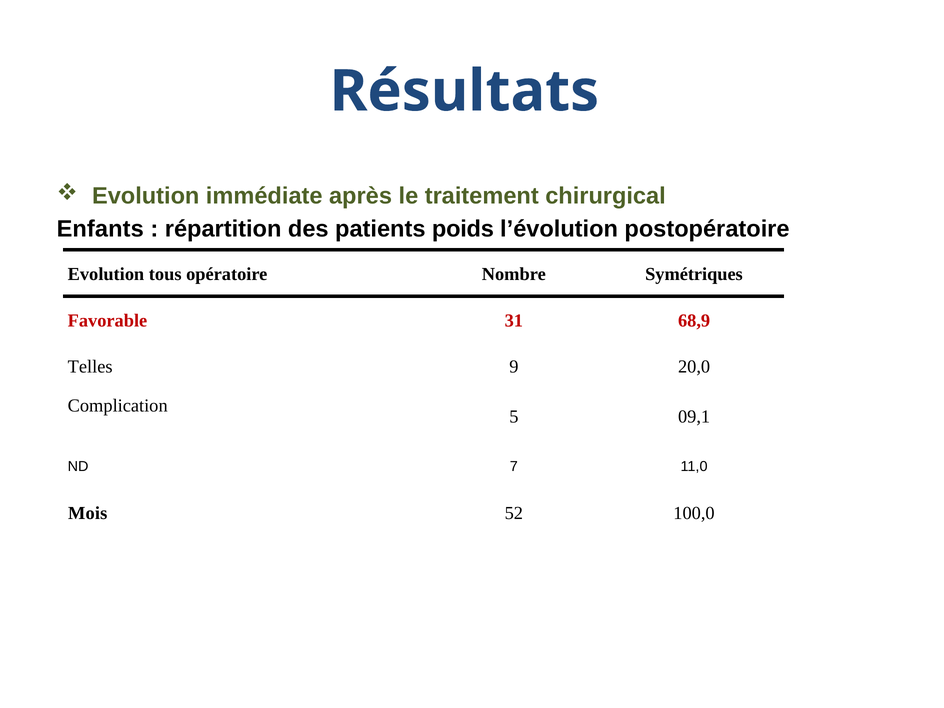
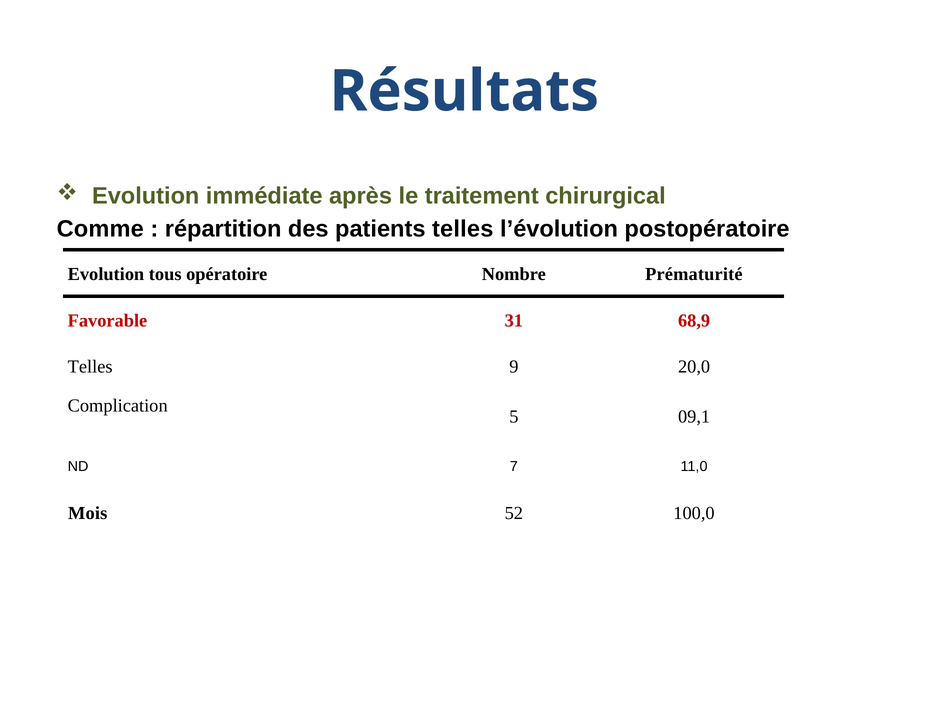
Enfants: Enfants -> Comme
patients poids: poids -> telles
Symétriques: Symétriques -> Prématurité
